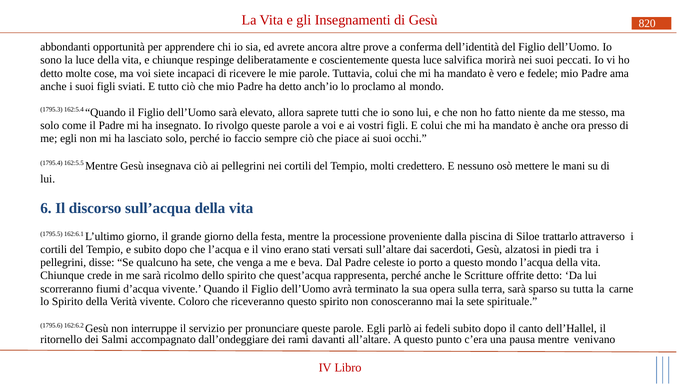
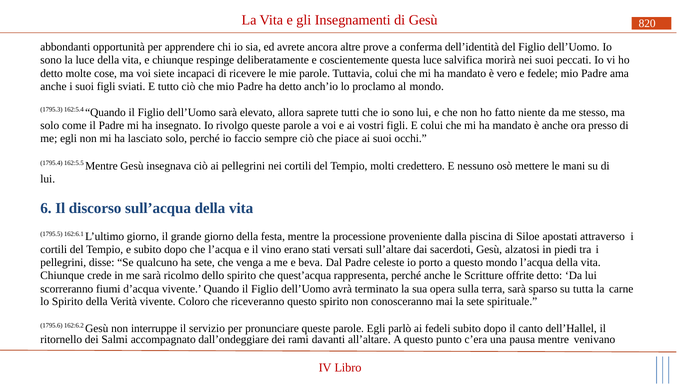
trattarlo: trattarlo -> apostati
